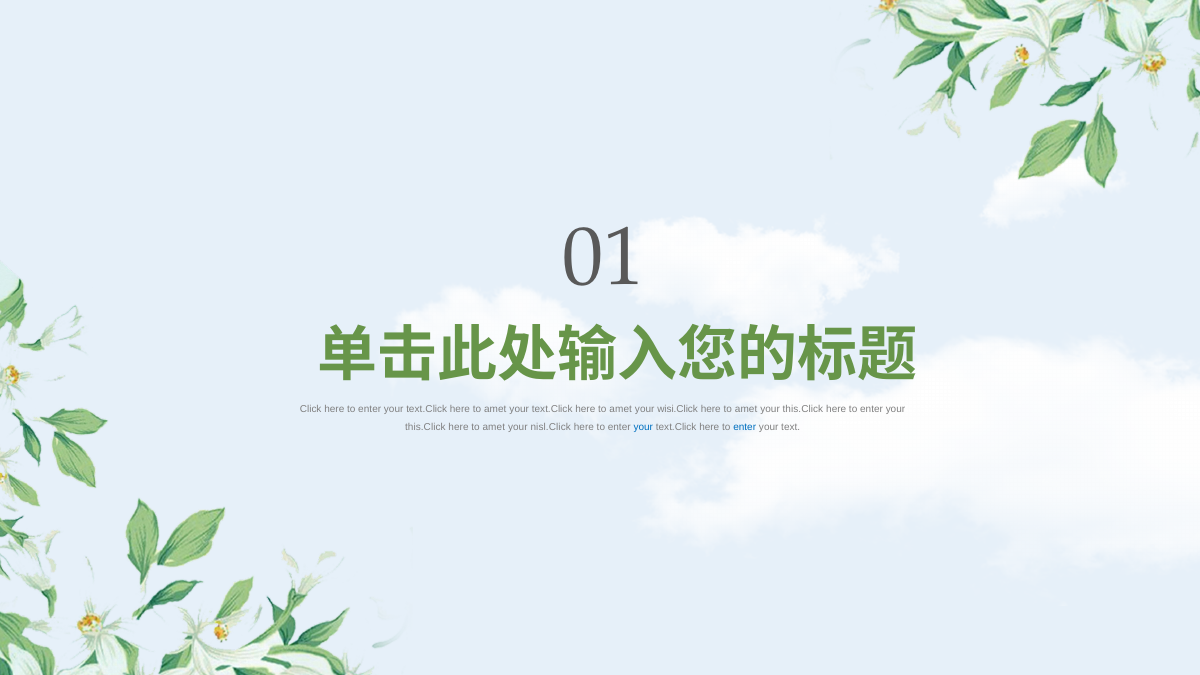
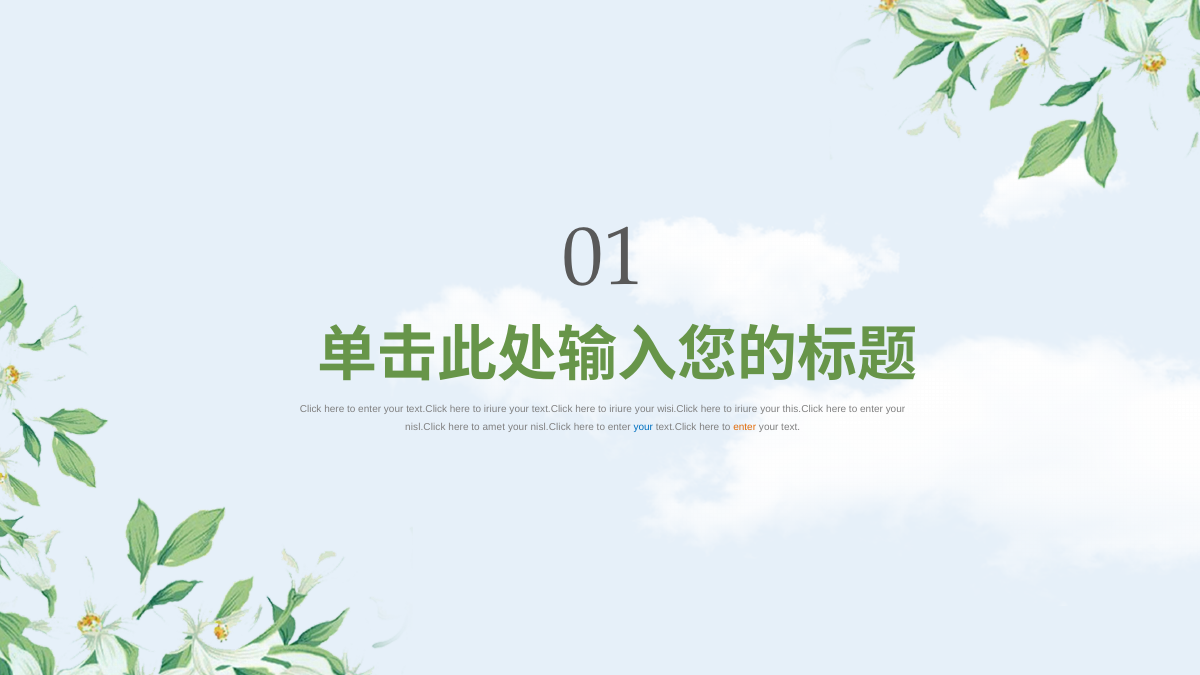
amet at (495, 409): amet -> iriure
amet at (621, 409): amet -> iriure
amet at (746, 409): amet -> iriure
this.Click at (425, 427): this.Click -> nisl.Click
enter at (745, 427) colour: blue -> orange
